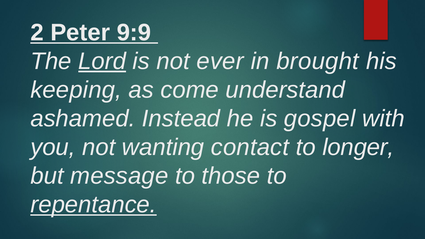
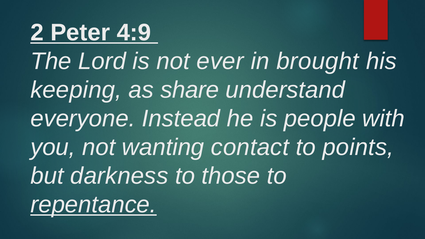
9:9: 9:9 -> 4:9
Lord underline: present -> none
come: come -> share
ashamed: ashamed -> everyone
gospel: gospel -> people
longer: longer -> points
message: message -> darkness
